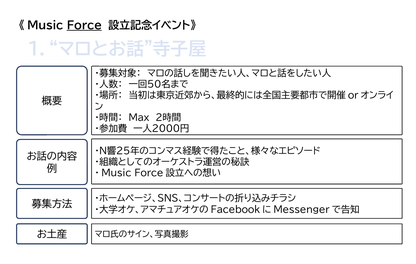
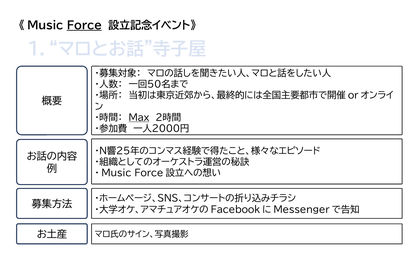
Ｍａｘ underline: none -> present
